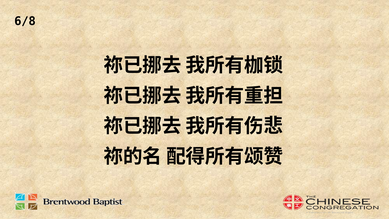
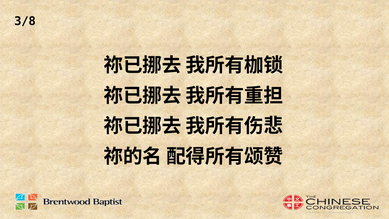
6/8: 6/8 -> 3/8
